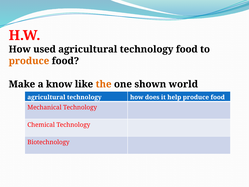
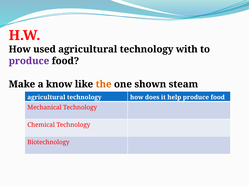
technology food: food -> with
produce at (29, 61) colour: orange -> purple
world: world -> steam
